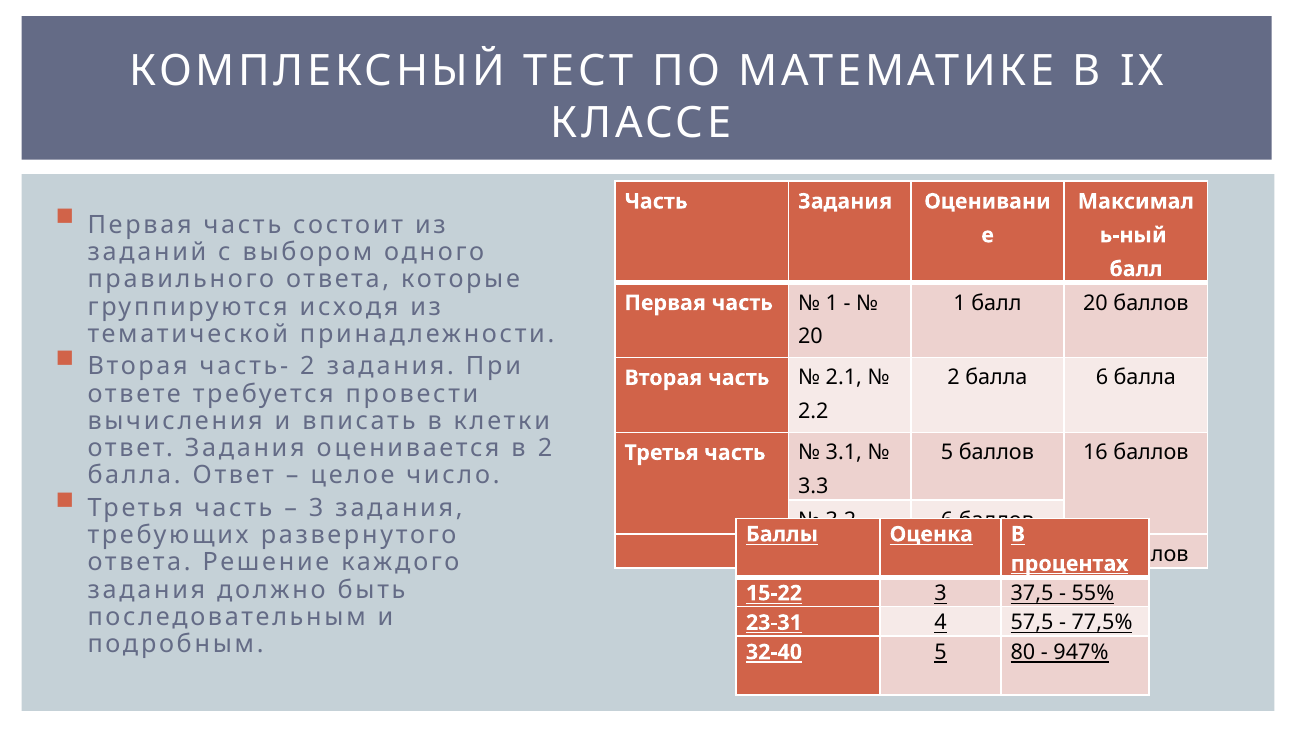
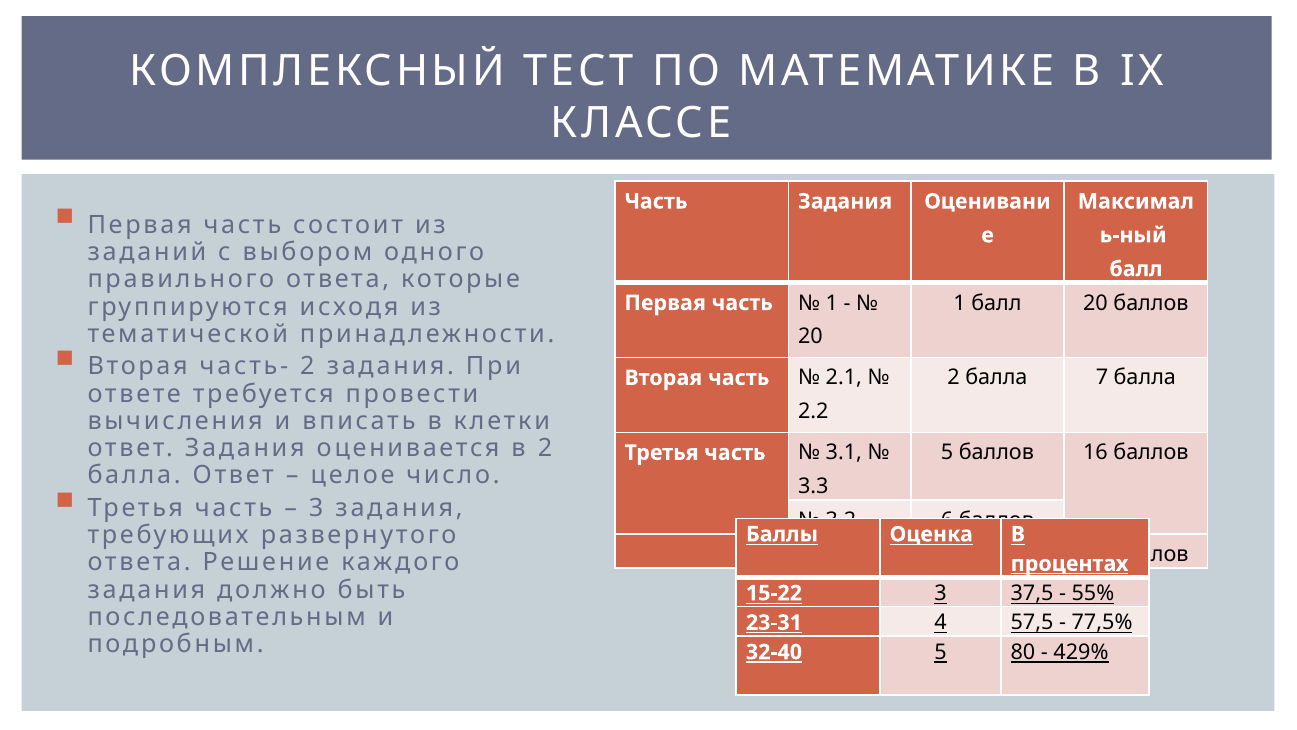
балла 6: 6 -> 7
947%: 947% -> 429%
